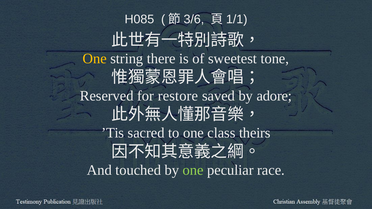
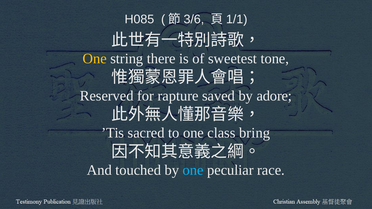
restore: restore -> rapture
theirs: theirs -> bring
one at (193, 170) colour: light green -> light blue
